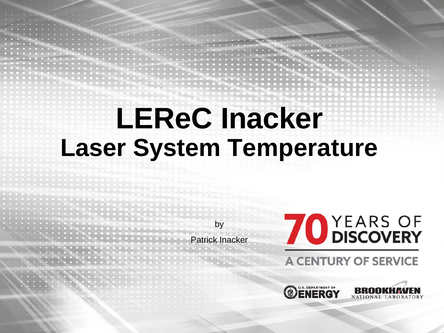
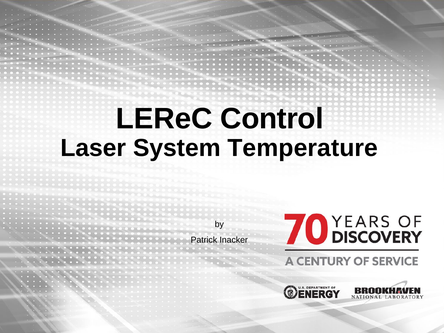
LEReC Inacker: Inacker -> Control
